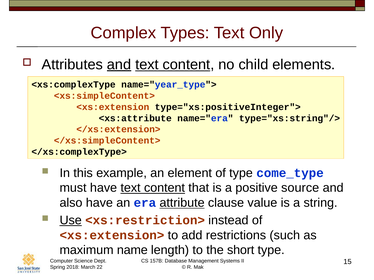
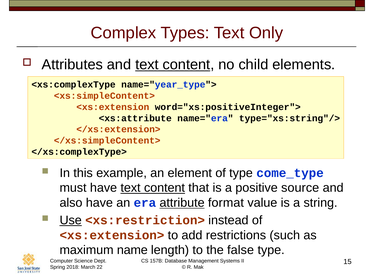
and at (119, 65) underline: present -> none
type="xs:positiveInteger">: type="xs:positiveInteger"> -> word="xs:positiveInteger">
clause: clause -> format
short: short -> false
